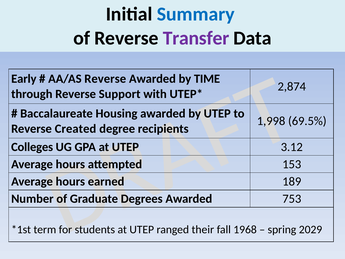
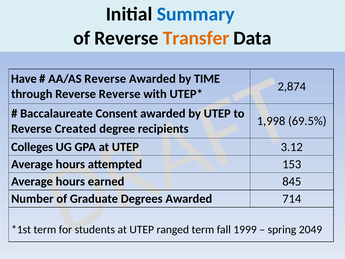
Transfer colour: purple -> orange
Early: Early -> Have
Reverse Support: Support -> Reverse
Housing: Housing -> Consent
189: 189 -> 845
753: 753 -> 714
their at (203, 229): their -> term
1968: 1968 -> 1999
2029: 2029 -> 2049
